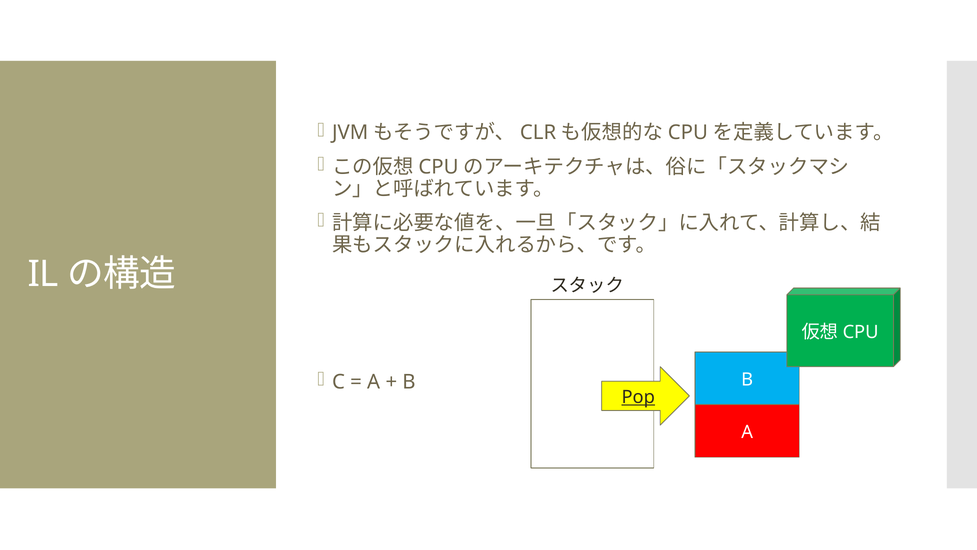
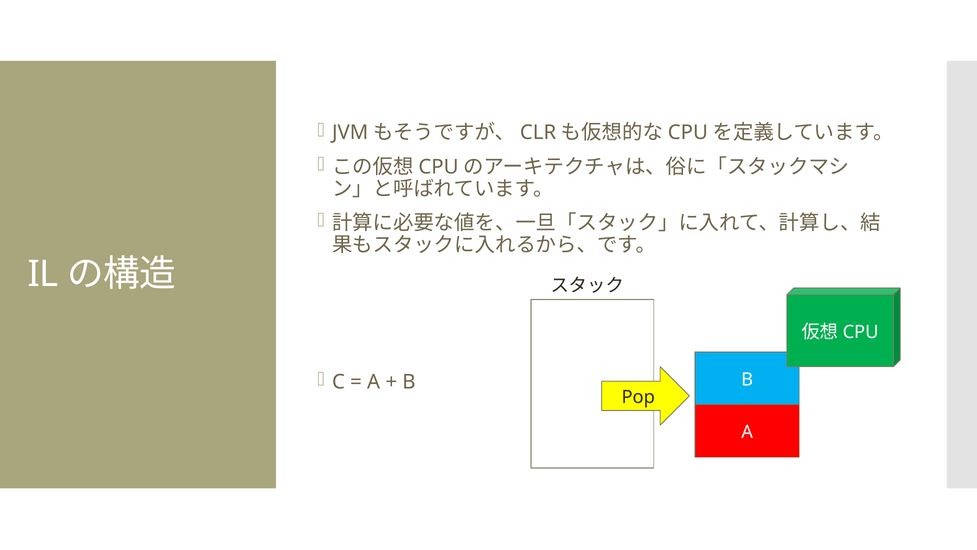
Pop underline: present -> none
